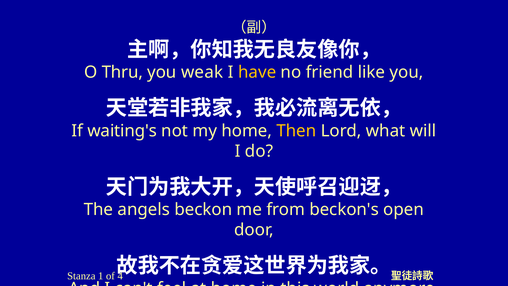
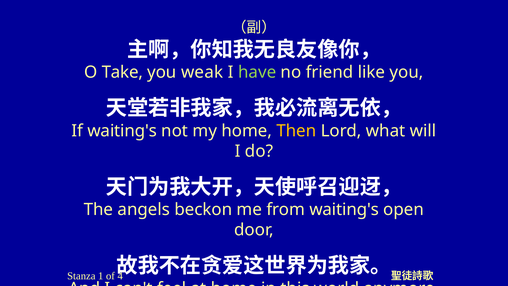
Thru: Thru -> Take
have colour: yellow -> light green
from beckon's: beckon's -> waiting's
